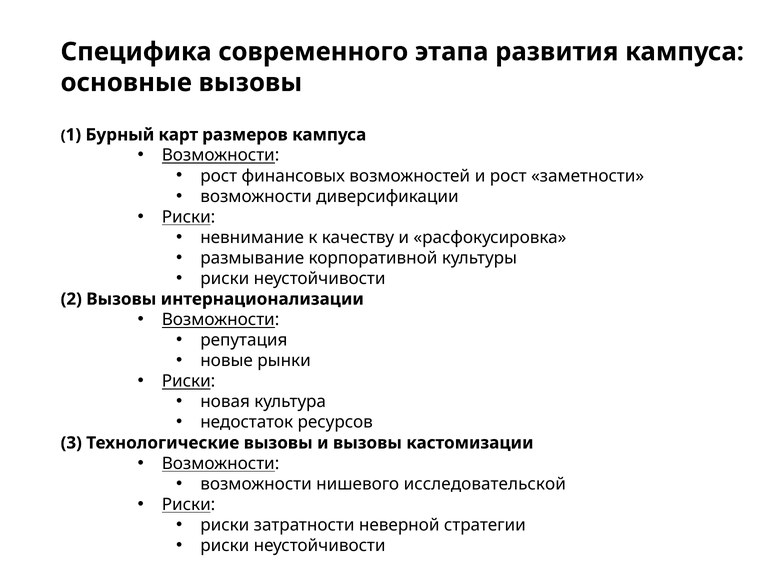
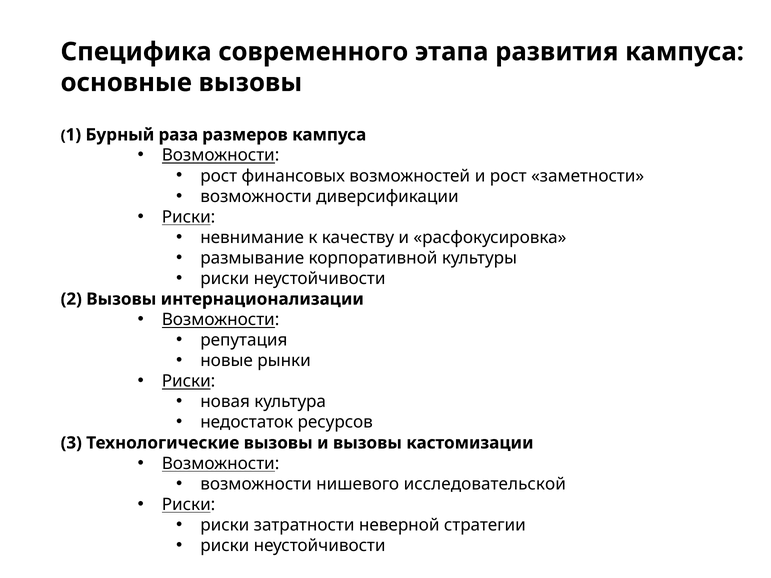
карт: карт -> раза
